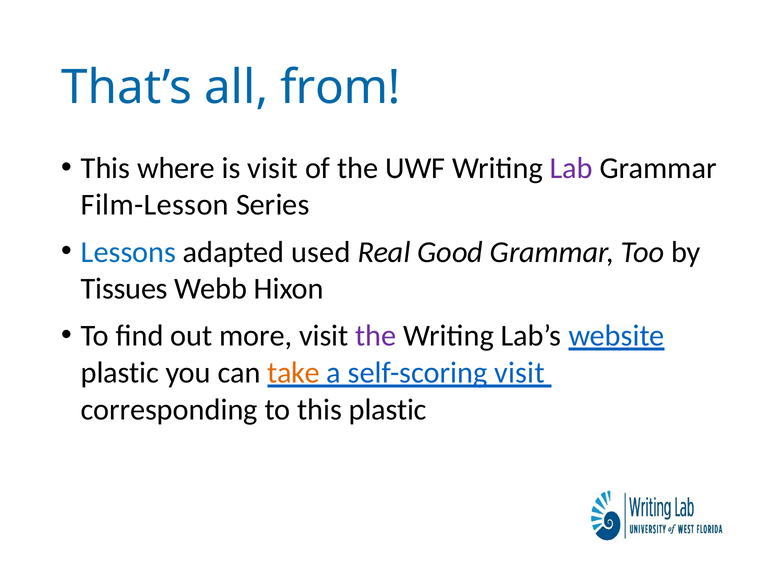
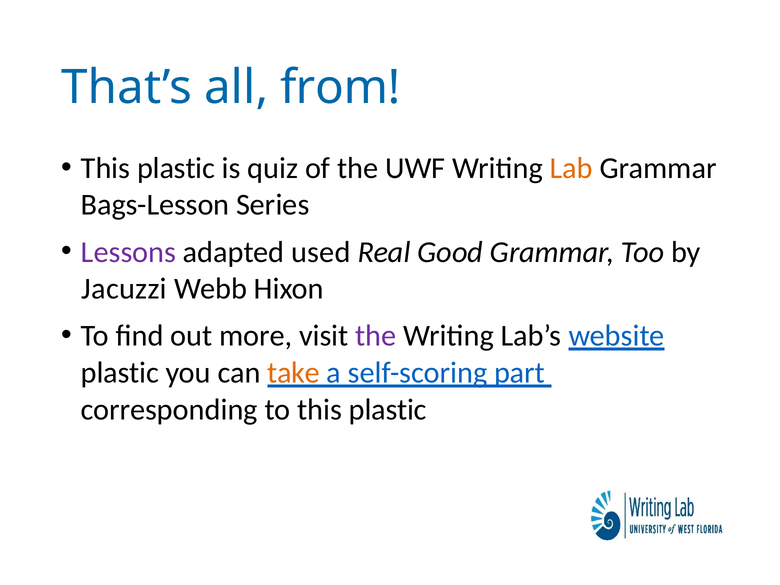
where at (176, 168): where -> plastic
is visit: visit -> quiz
Lab colour: purple -> orange
Film-Lesson: Film-Lesson -> Bags-Lesson
Lessons colour: blue -> purple
Tissues: Tissues -> Jacuzzi
self-scoring visit: visit -> part
